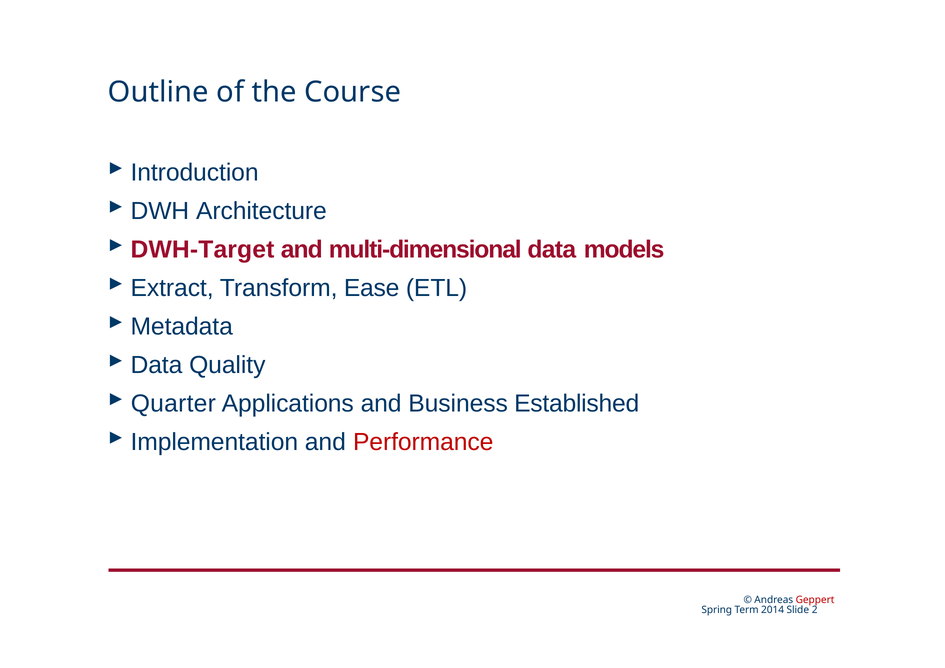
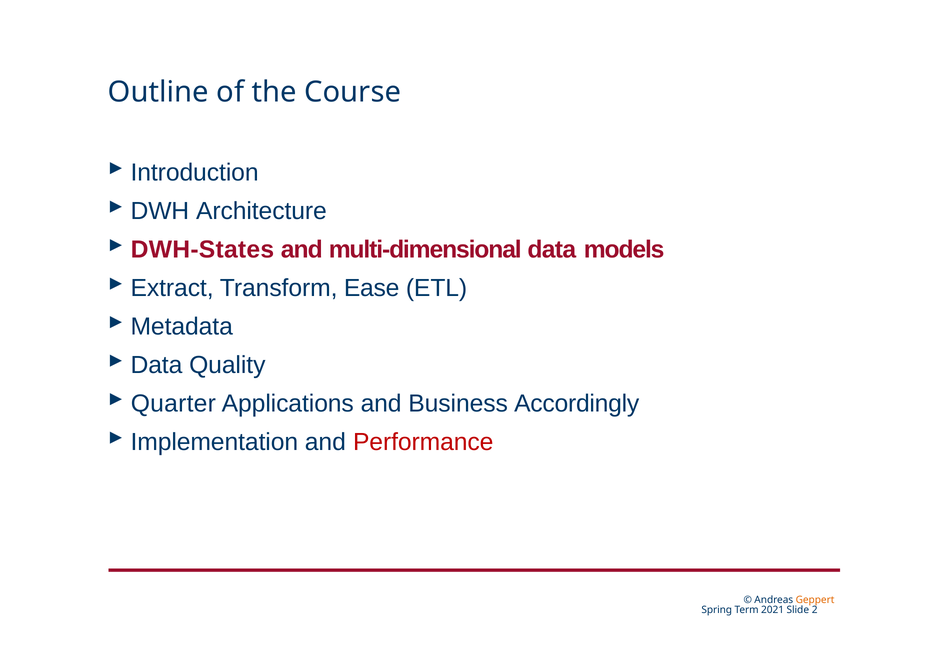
DWH-Target: DWH-Target -> DWH-States
Established: Established -> Accordingly
Geppert colour: red -> orange
2014: 2014 -> 2021
